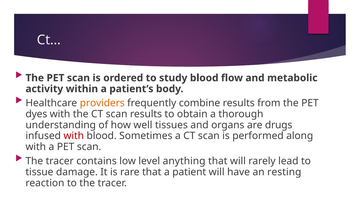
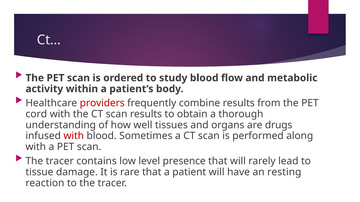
providers colour: orange -> red
dyes: dyes -> cord
anything: anything -> presence
